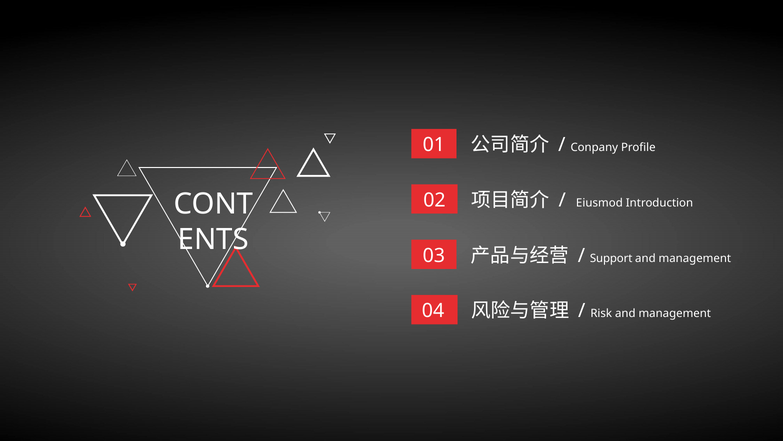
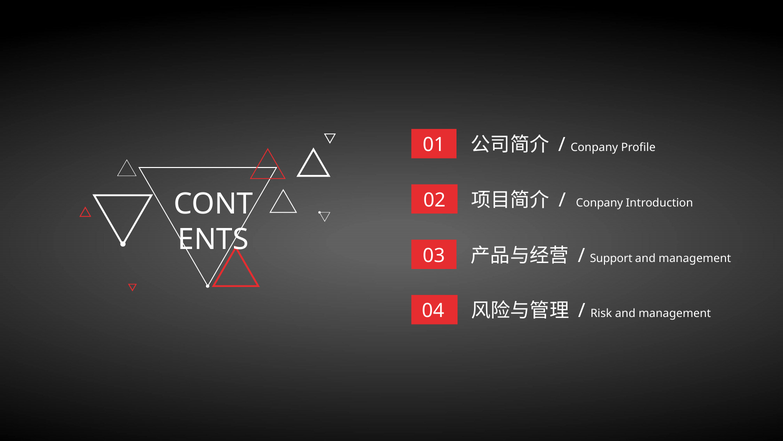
Eiusmod at (599, 203): Eiusmod -> Conpany
